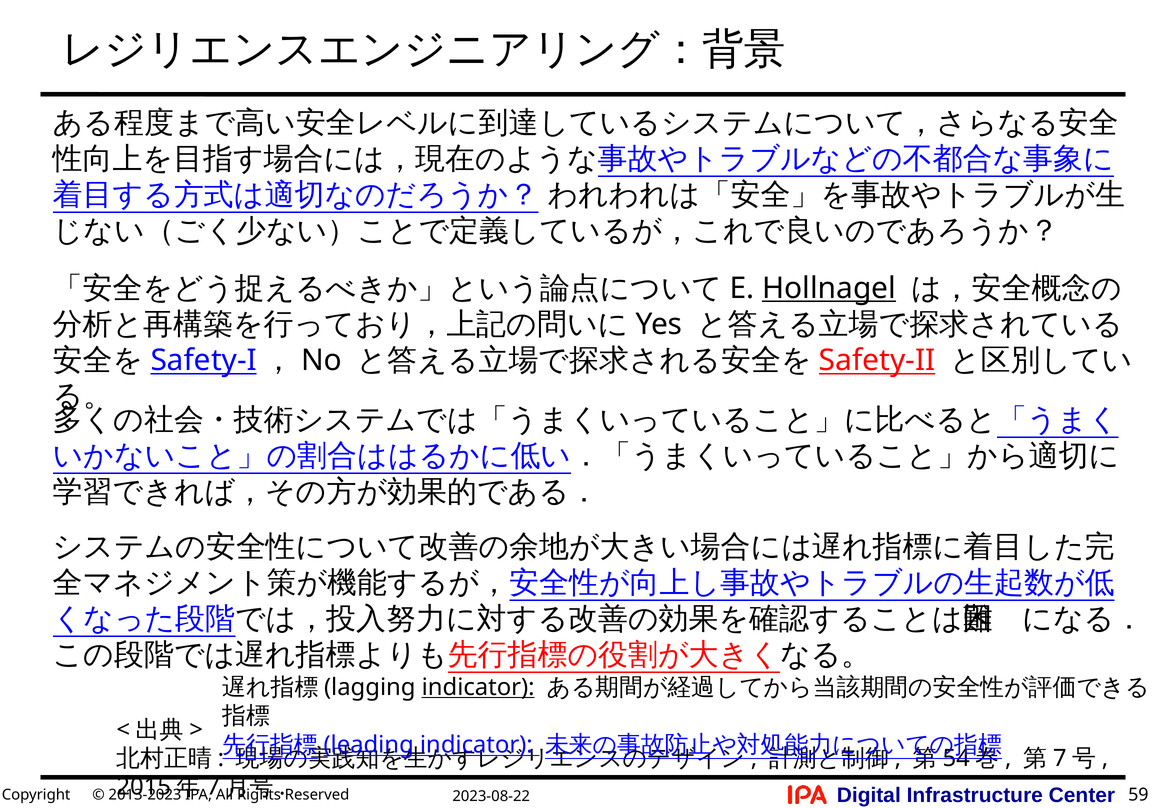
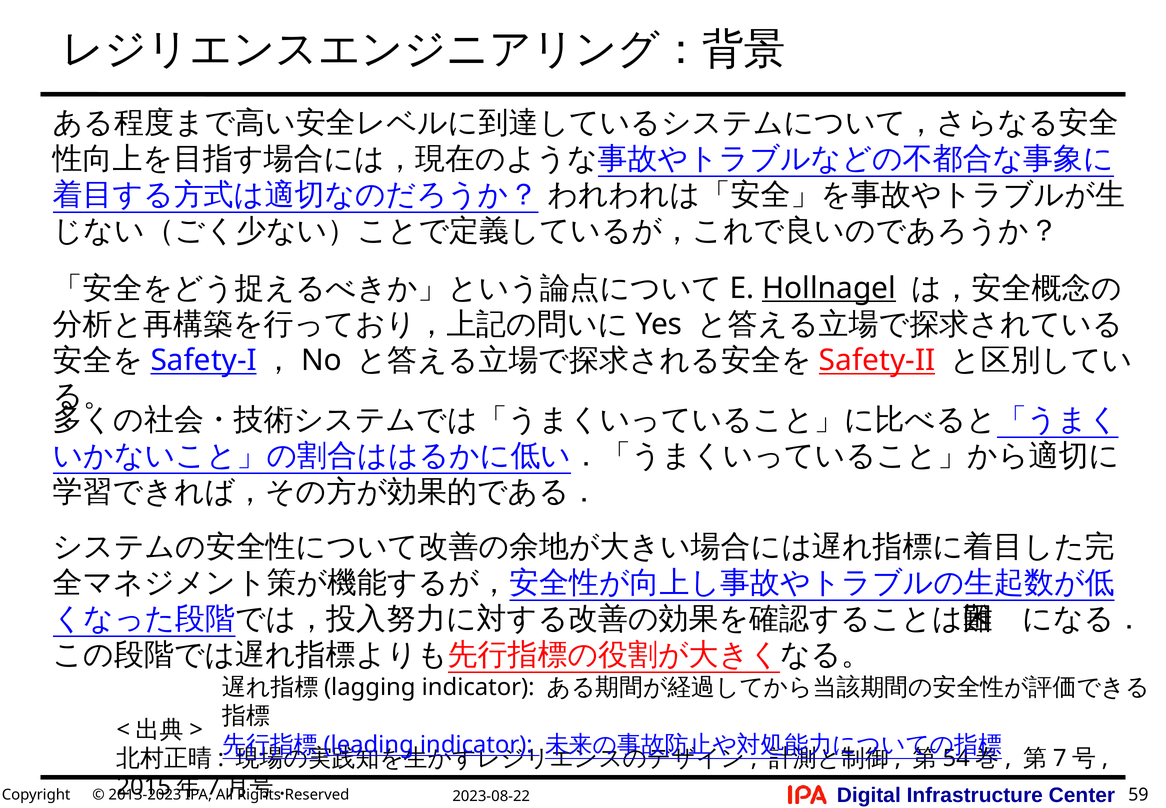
indicator at (478, 687) underline: present -> none
